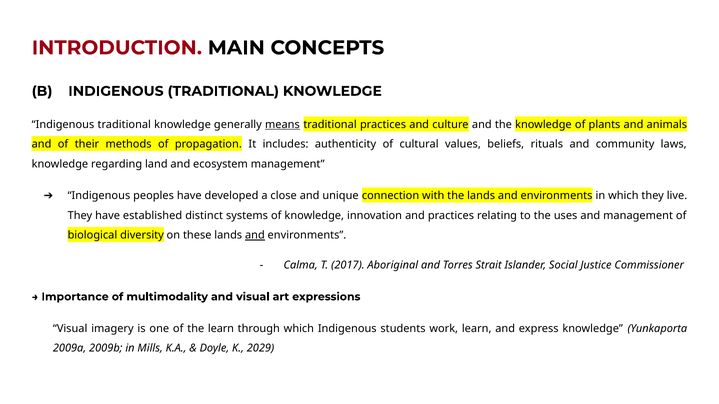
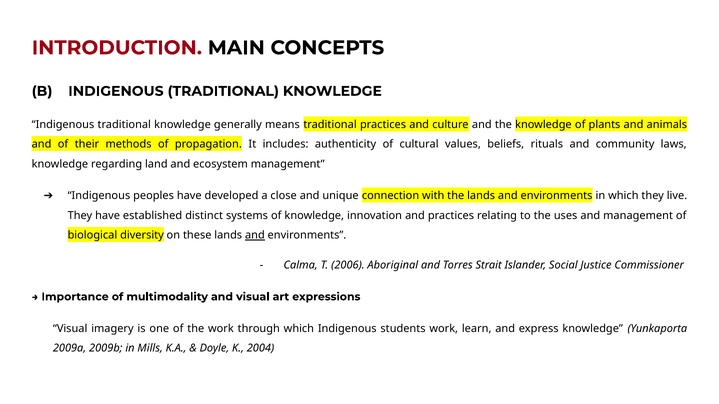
means underline: present -> none
2017: 2017 -> 2006
the learn: learn -> work
2029: 2029 -> 2004
